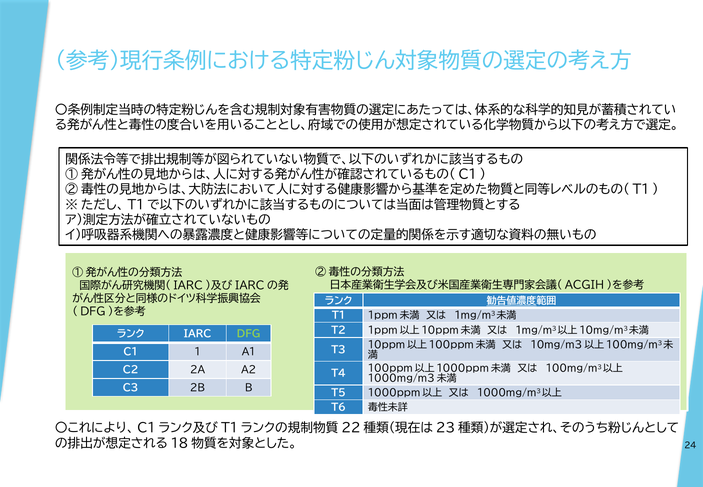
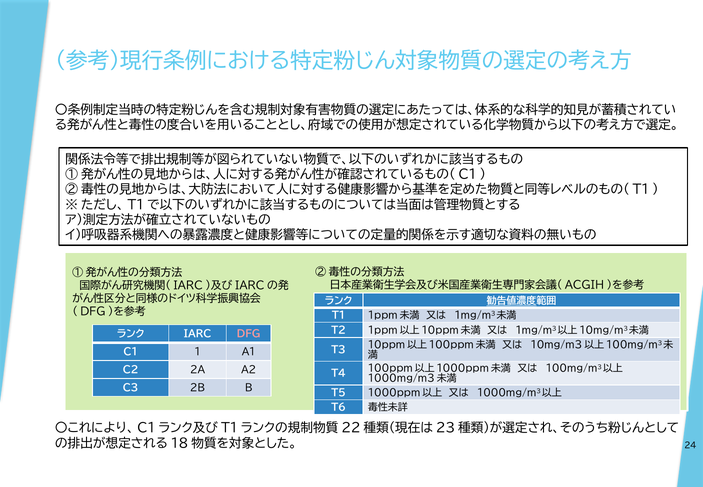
DFG colour: light green -> pink
